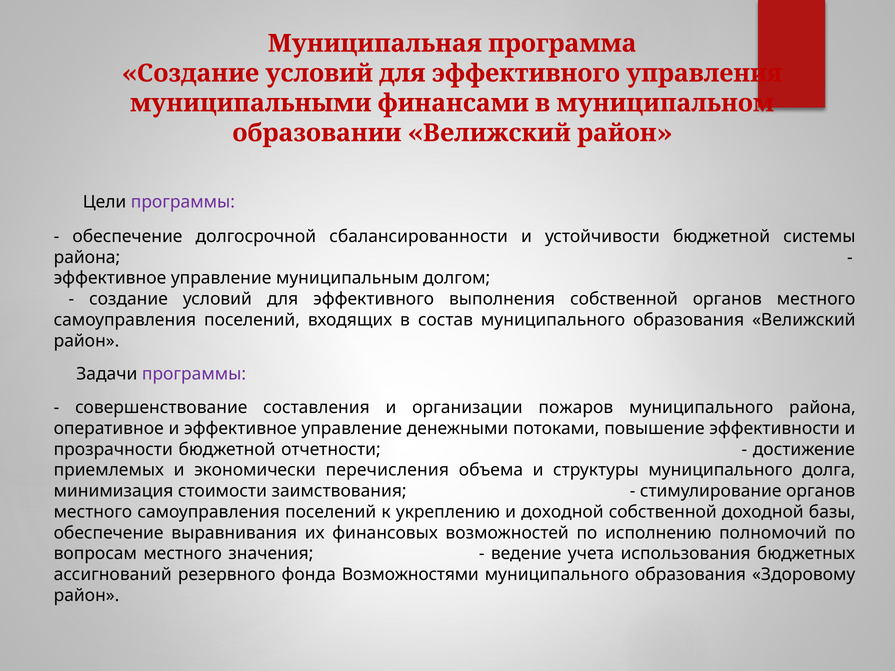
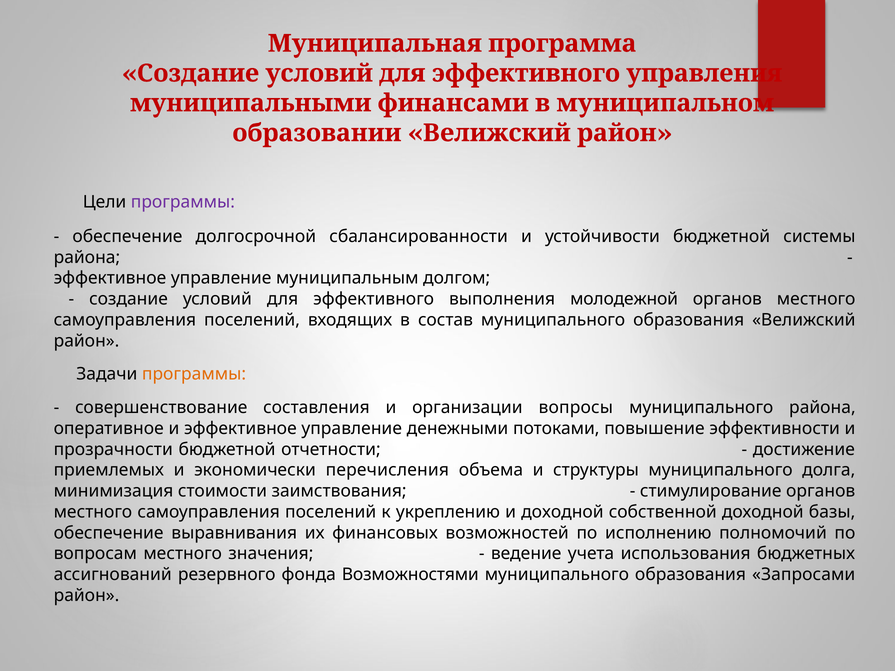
выполнения собственной: собственной -> молодежной
программы at (194, 374) colour: purple -> orange
пожаров: пожаров -> вопросы
Здоровому: Здоровому -> Запросами
